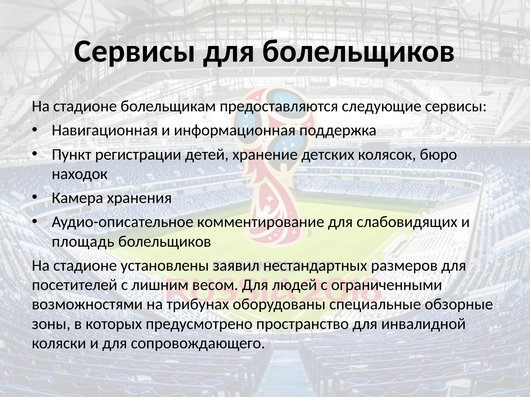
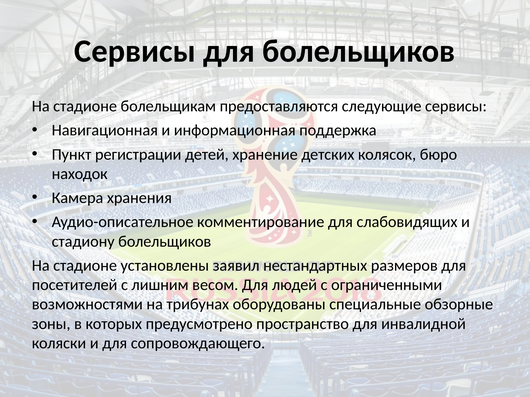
площадь: площадь -> стадиону
